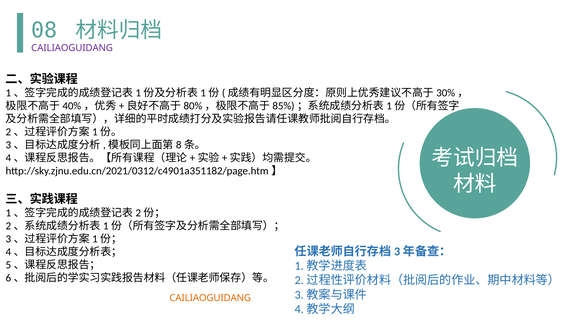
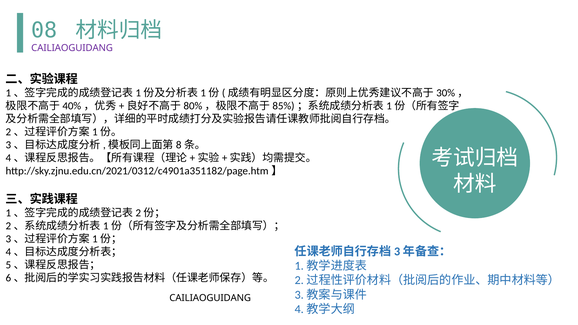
CAILIAOGUIDANG at (210, 298) colour: orange -> black
